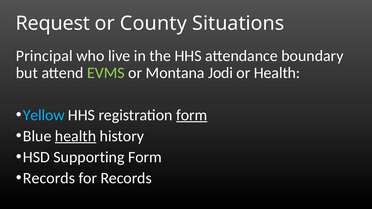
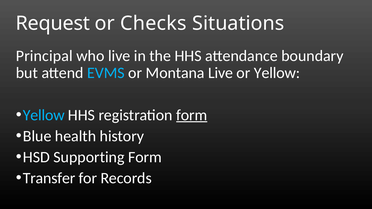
County: County -> Checks
EVMS colour: light green -> light blue
Montana Jodi: Jodi -> Live
or Health: Health -> Yellow
health at (76, 136) underline: present -> none
Records at (49, 178): Records -> Transfer
